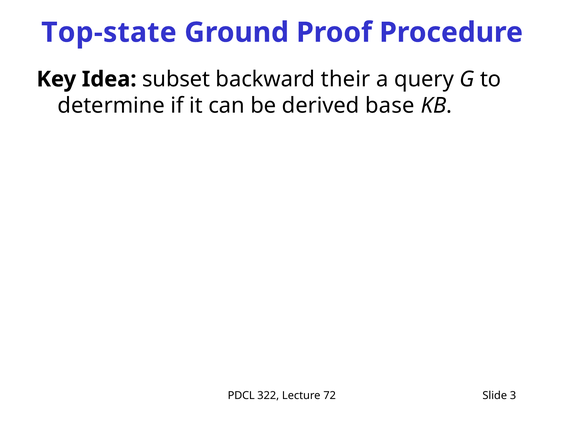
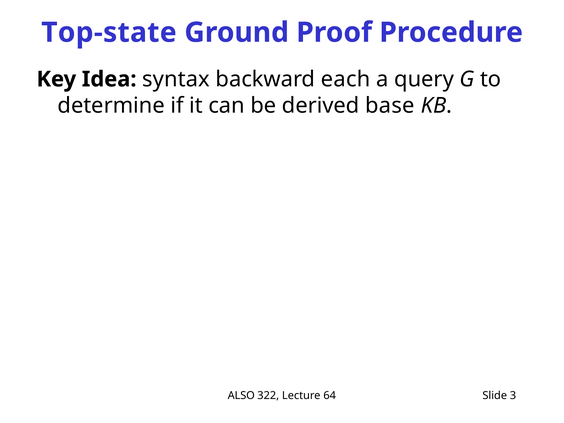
subset: subset -> syntax
their: their -> each
PDCL: PDCL -> ALSO
72: 72 -> 64
